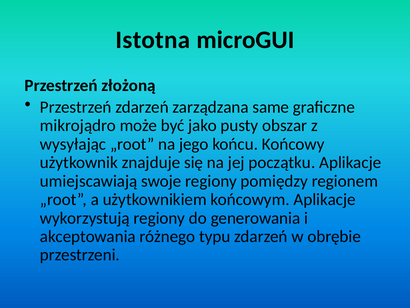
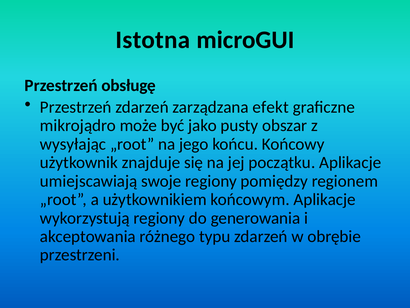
złożoną: złożoną -> obsługę
same: same -> efekt
